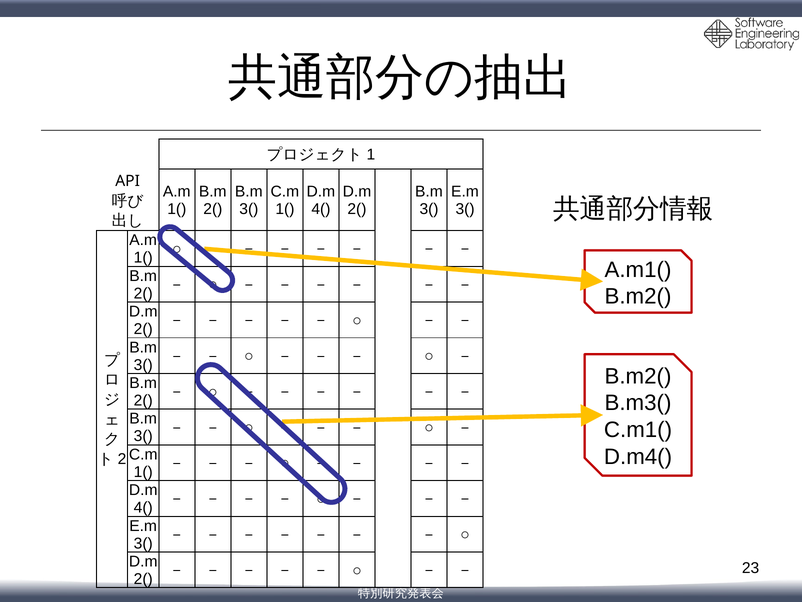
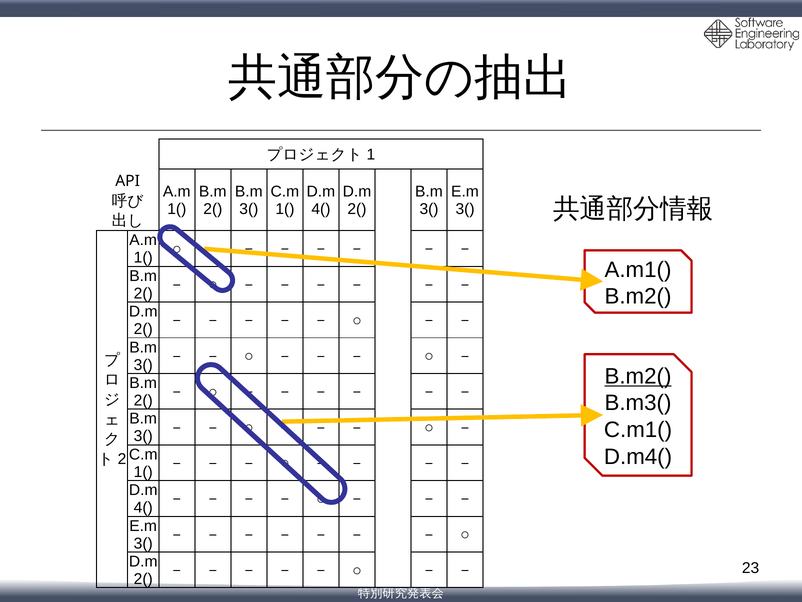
B.m2( at (638, 376) underline: none -> present
